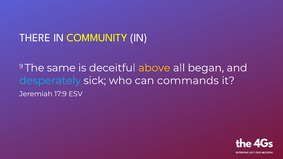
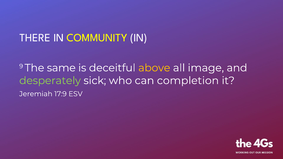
began: began -> image
desperately colour: light blue -> light green
commands: commands -> completion
